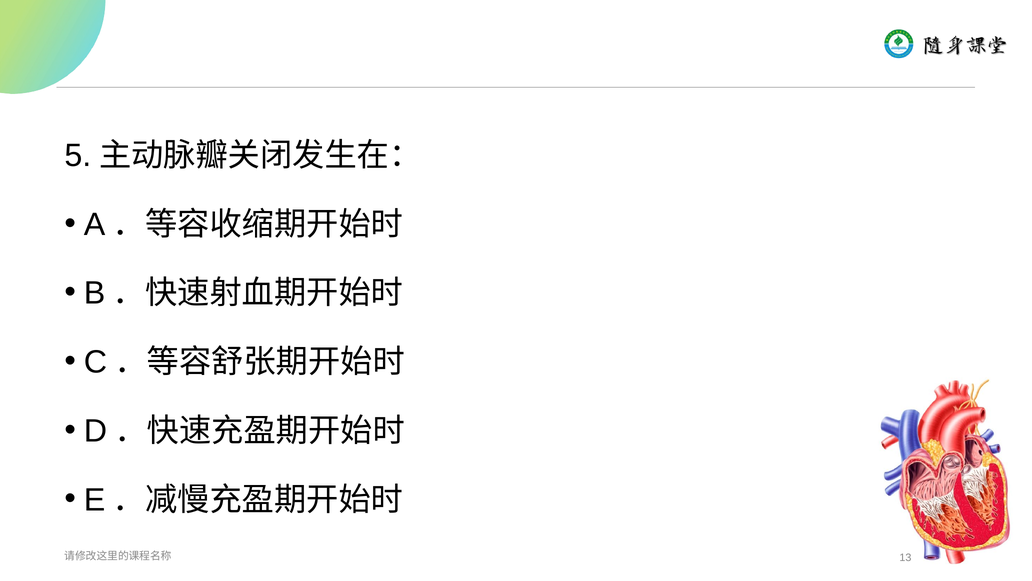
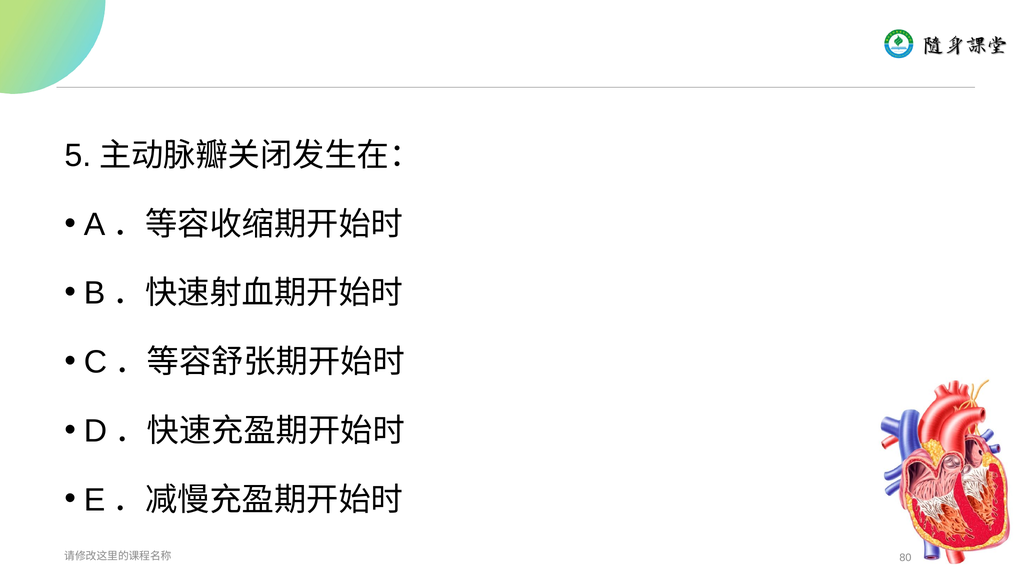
13: 13 -> 80
